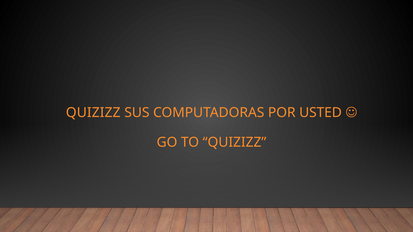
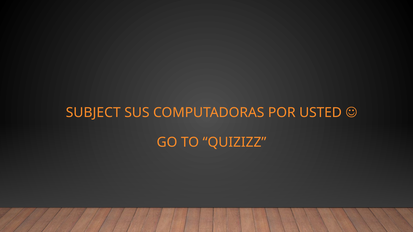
QUIZIZZ at (93, 113): QUIZIZZ -> SUBJECT
